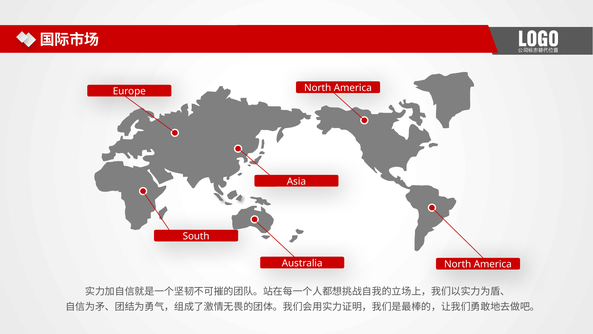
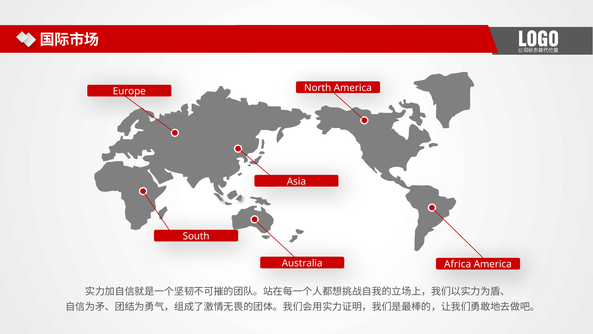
North at (458, 264): North -> Africa
